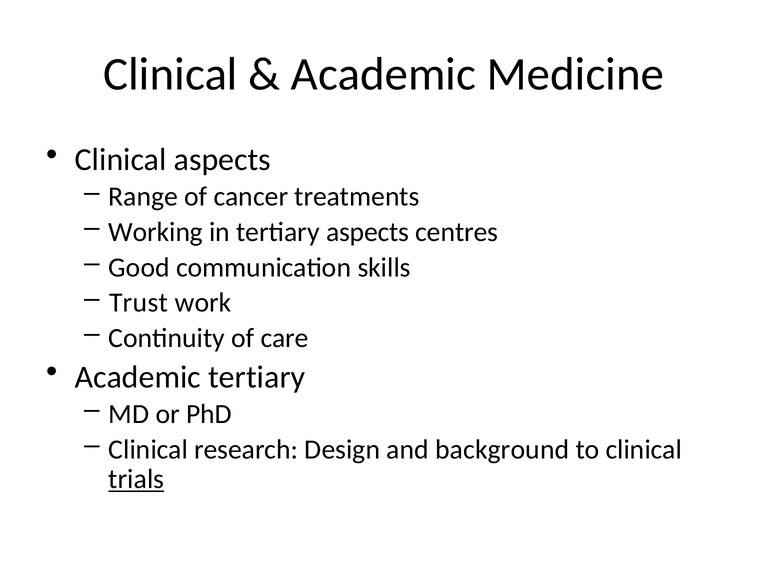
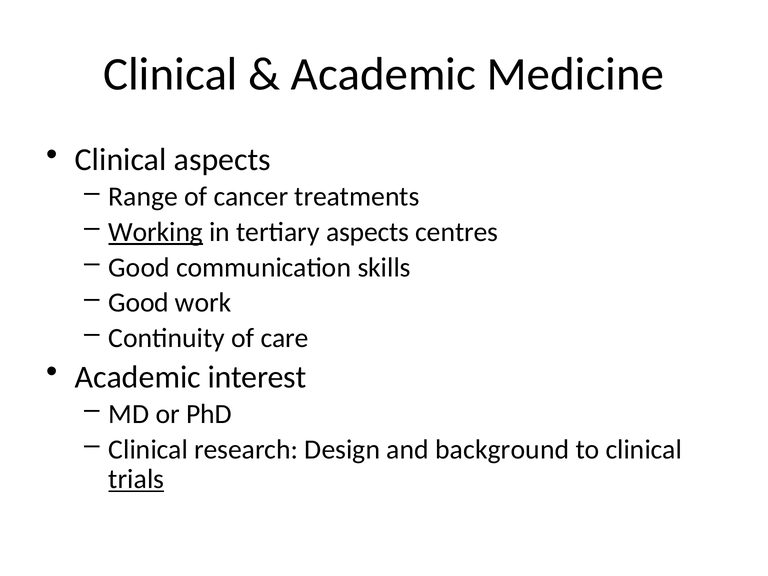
Working underline: none -> present
Trust at (138, 303): Trust -> Good
Academic tertiary: tertiary -> interest
